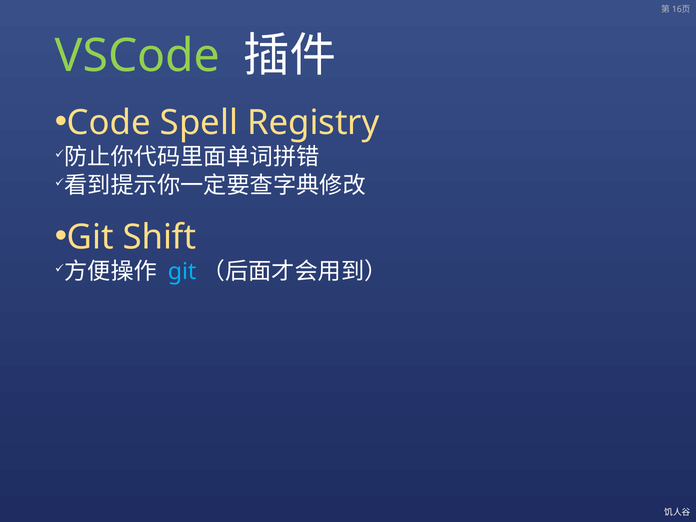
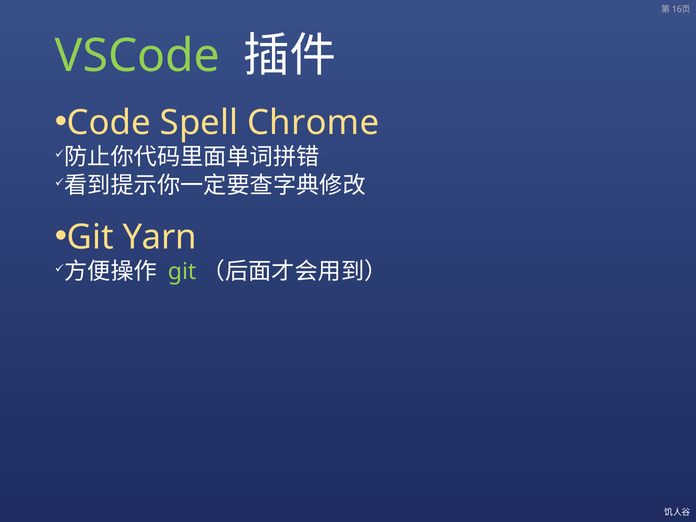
Registry: Registry -> Chrome
Shift: Shift -> Yarn
git at (182, 272) colour: light blue -> light green
